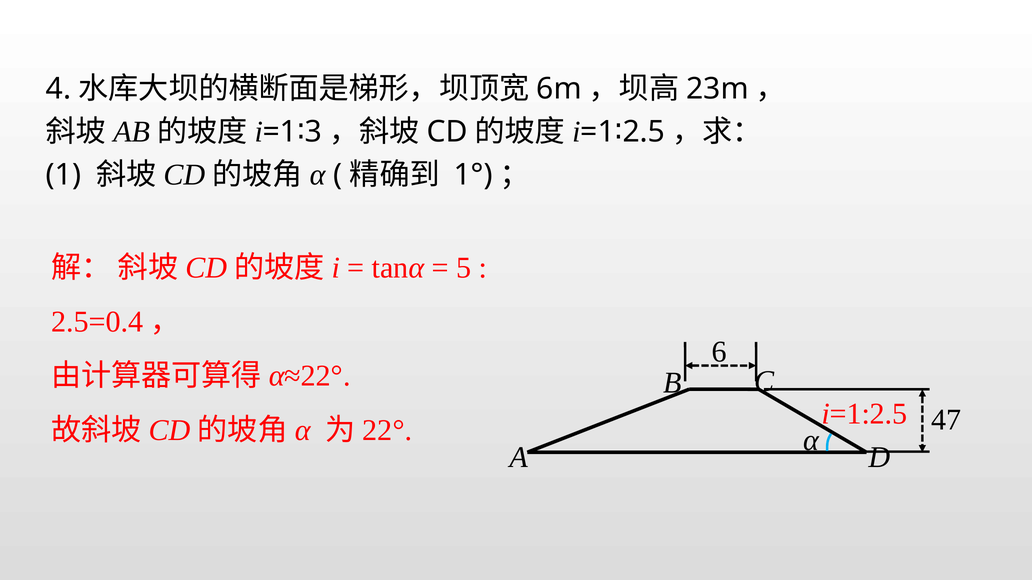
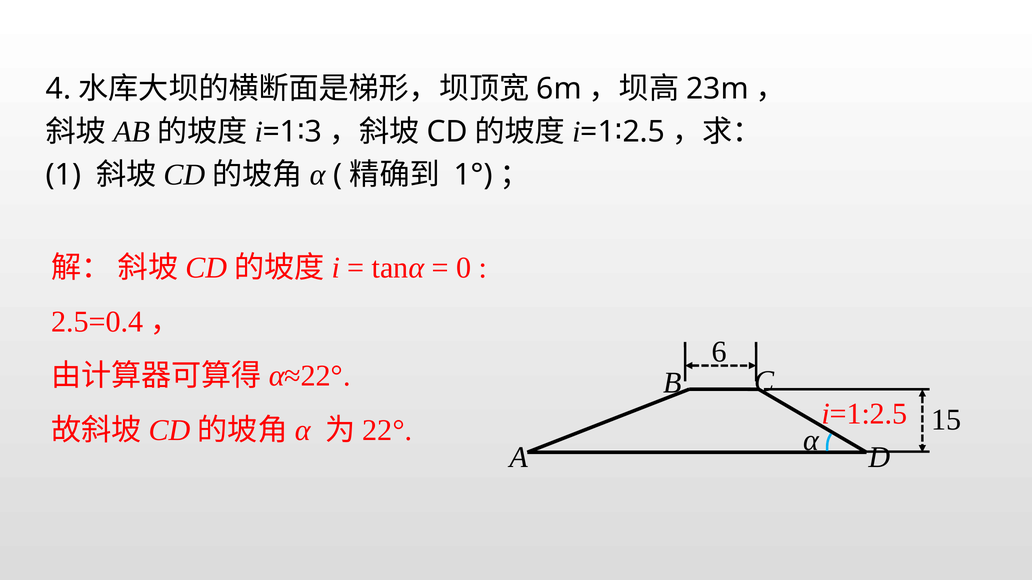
5: 5 -> 0
47: 47 -> 15
